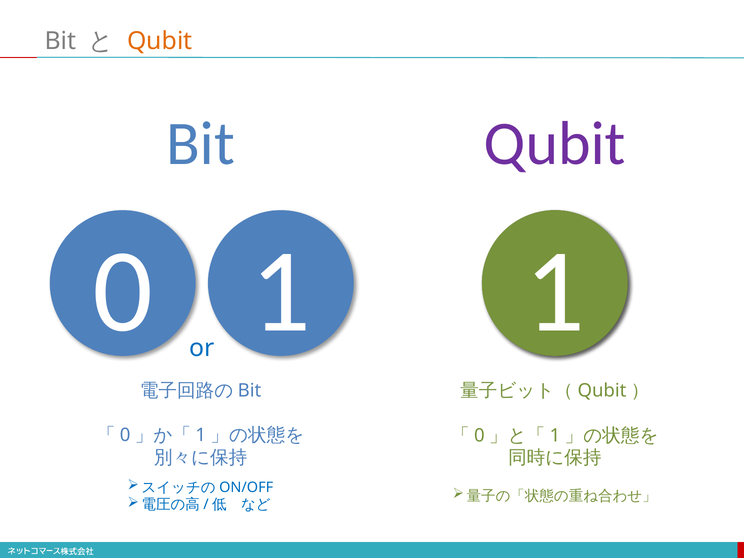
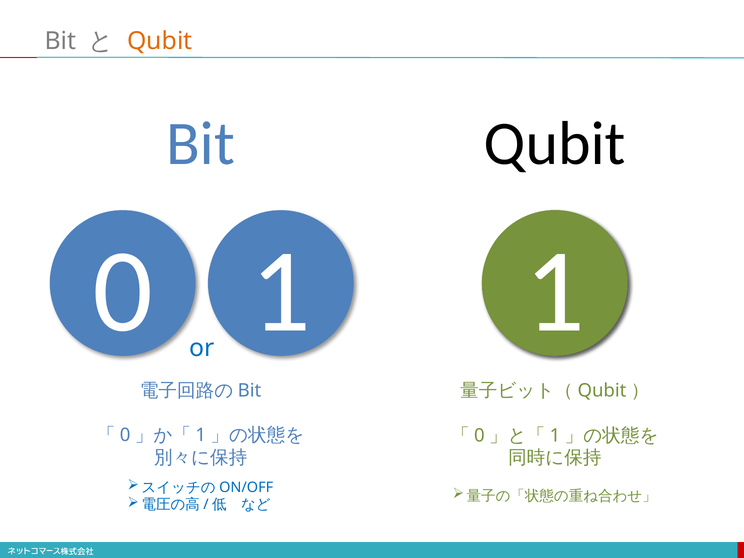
Qubit at (555, 144) colour: purple -> black
